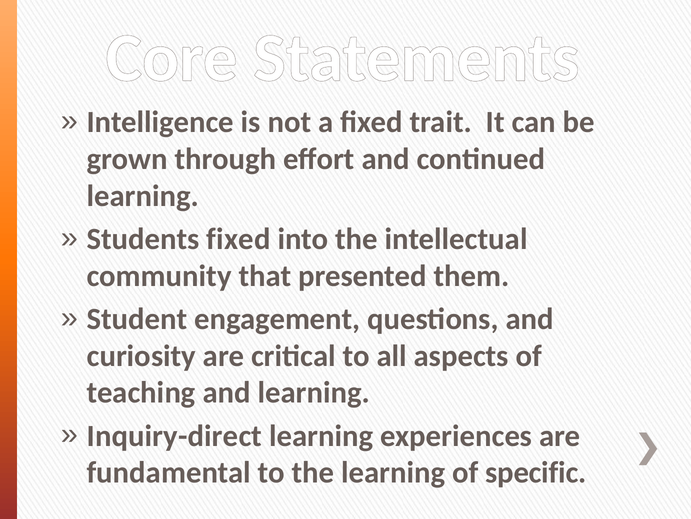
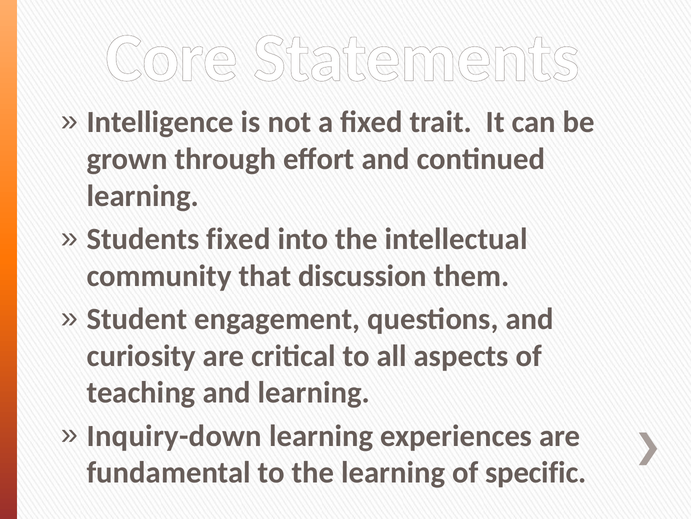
presented: presented -> discussion
Inquiry-direct: Inquiry-direct -> Inquiry-down
